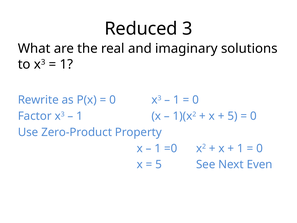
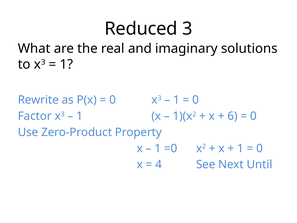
5 at (232, 116): 5 -> 6
5 at (159, 164): 5 -> 4
Even: Even -> Until
